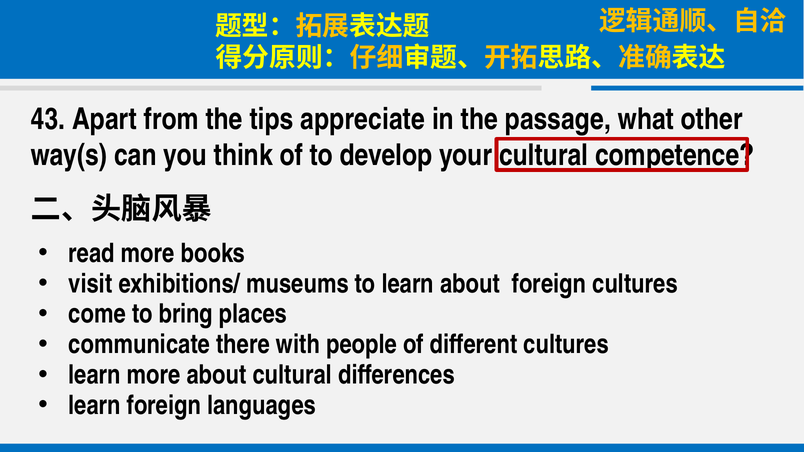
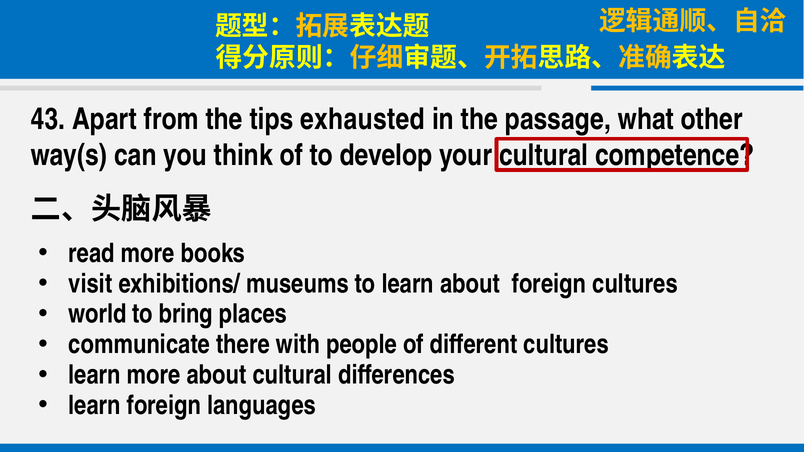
appreciate: appreciate -> exhausted
come: come -> world
